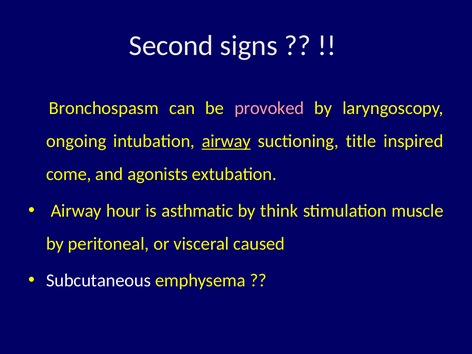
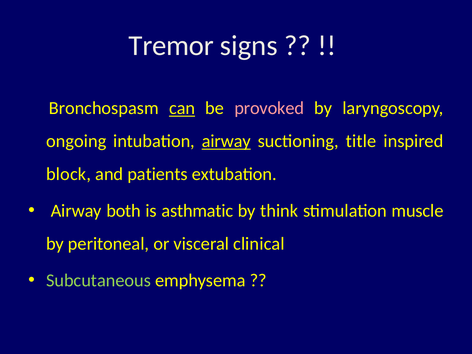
Second: Second -> Tremor
can underline: none -> present
come: come -> block
agonists: agonists -> patients
hour: hour -> both
caused: caused -> clinical
Subcutaneous colour: white -> light green
